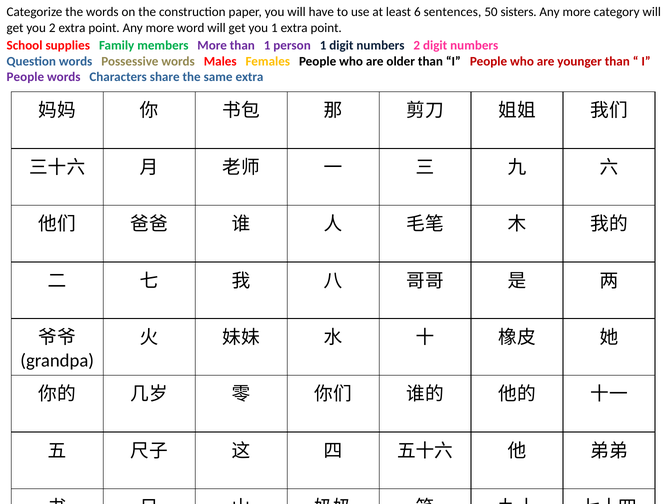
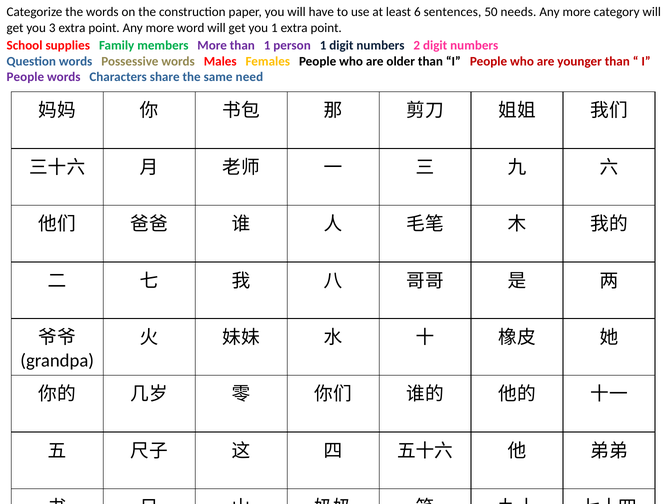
sisters: sisters -> needs
you 2: 2 -> 3
same extra: extra -> need
